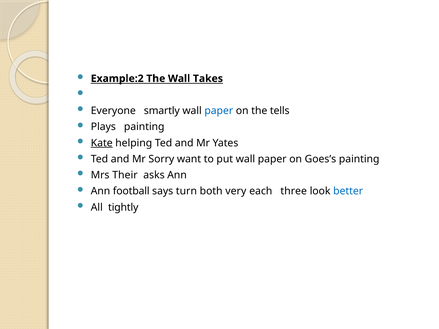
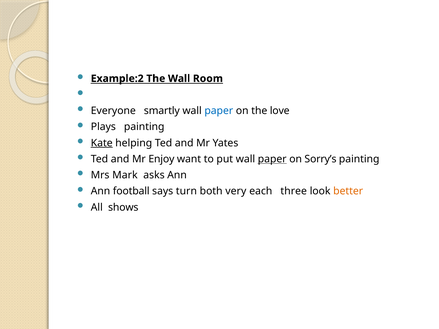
Takes: Takes -> Room
tells: tells -> love
Sorry: Sorry -> Enjoy
paper at (272, 159) underline: none -> present
Goes’s: Goes’s -> Sorry’s
Their: Their -> Mark
better colour: blue -> orange
tightly: tightly -> shows
